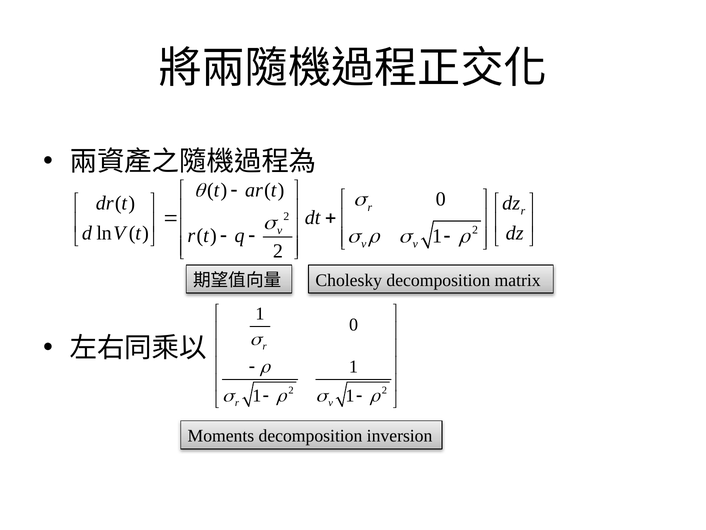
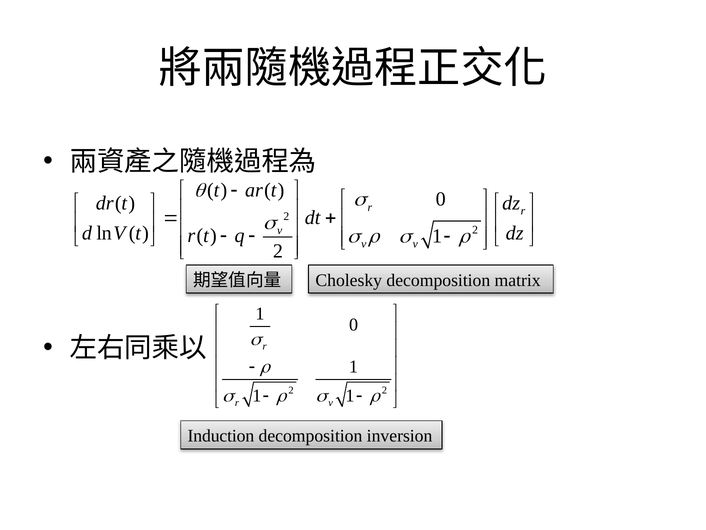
Moments: Moments -> Induction
